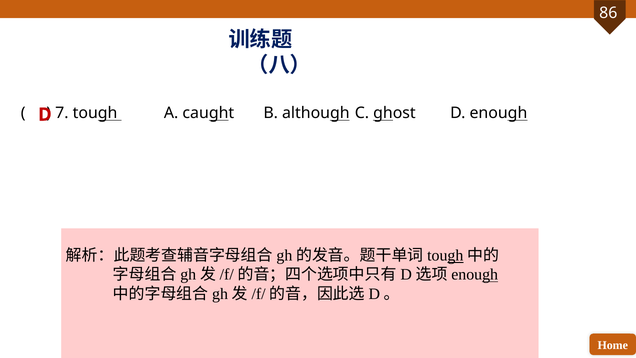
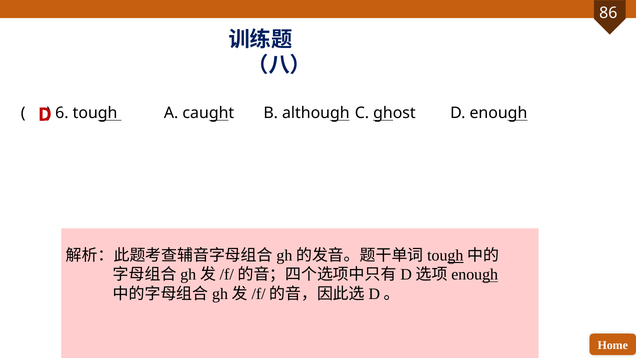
7: 7 -> 6
